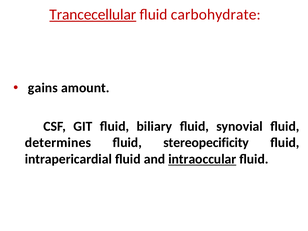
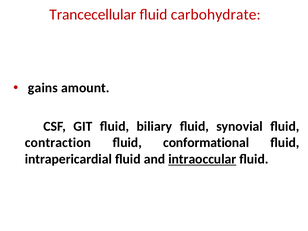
Trancecellular underline: present -> none
determines: determines -> contraction
stereopecificity: stereopecificity -> conformational
